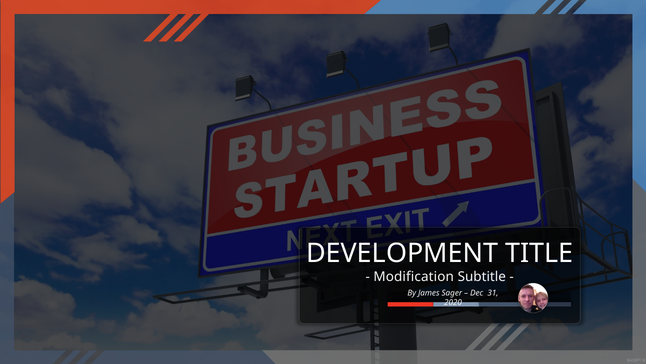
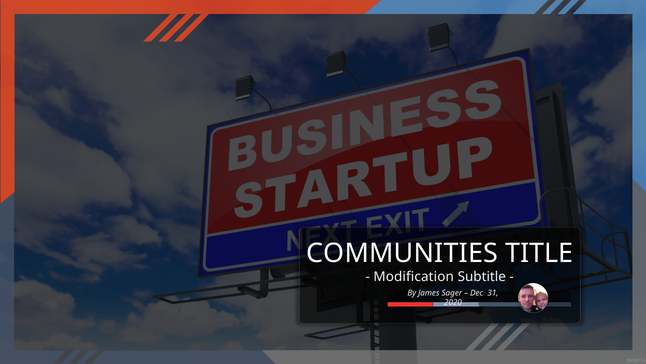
DEVELOPMENT: DEVELOPMENT -> COMMUNITIES
